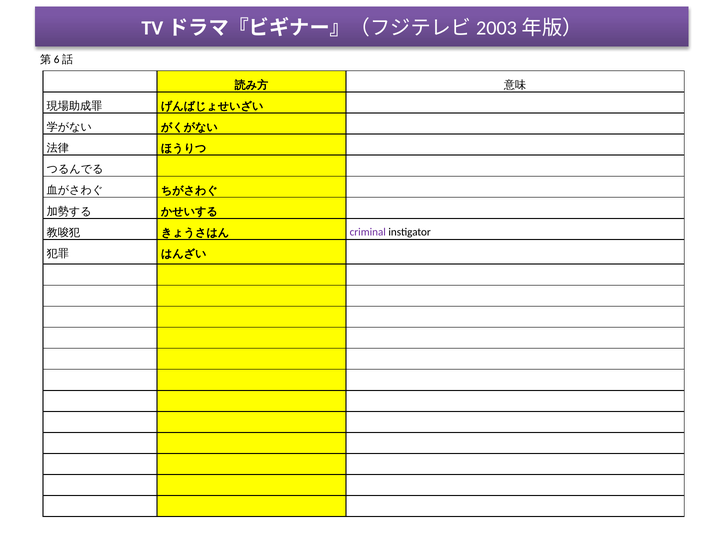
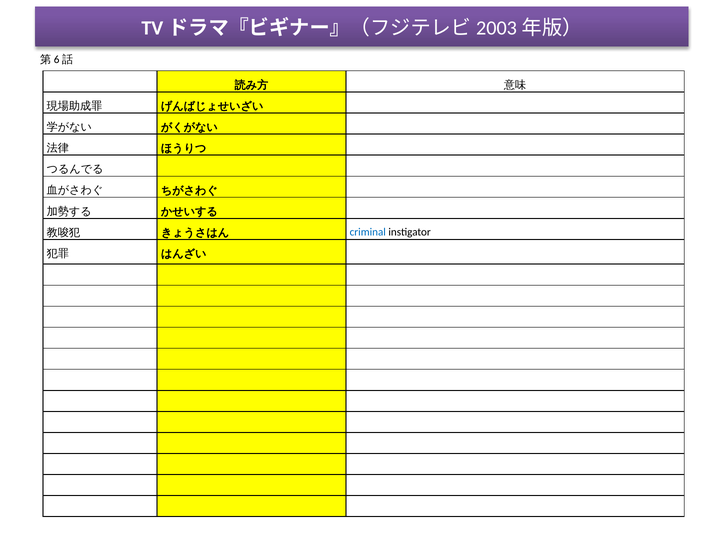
criminal colour: purple -> blue
